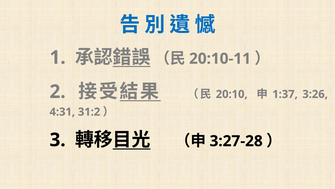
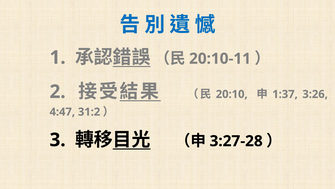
4:31: 4:31 -> 4:47
